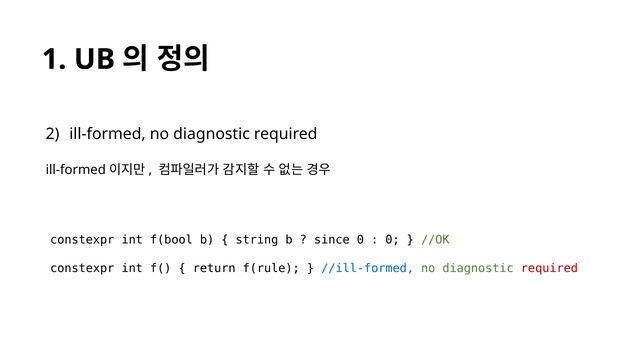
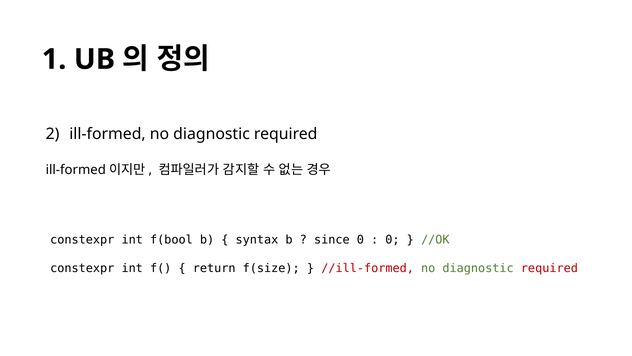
string: string -> syntax
f(rule: f(rule -> f(size
//ill-formed colour: blue -> red
